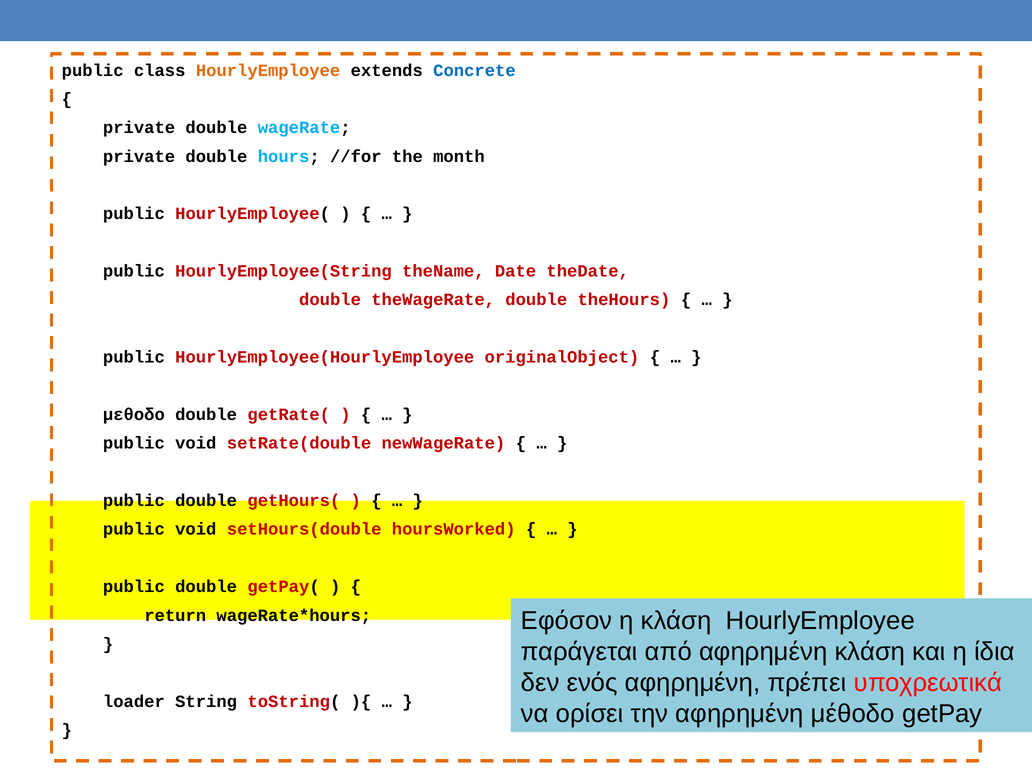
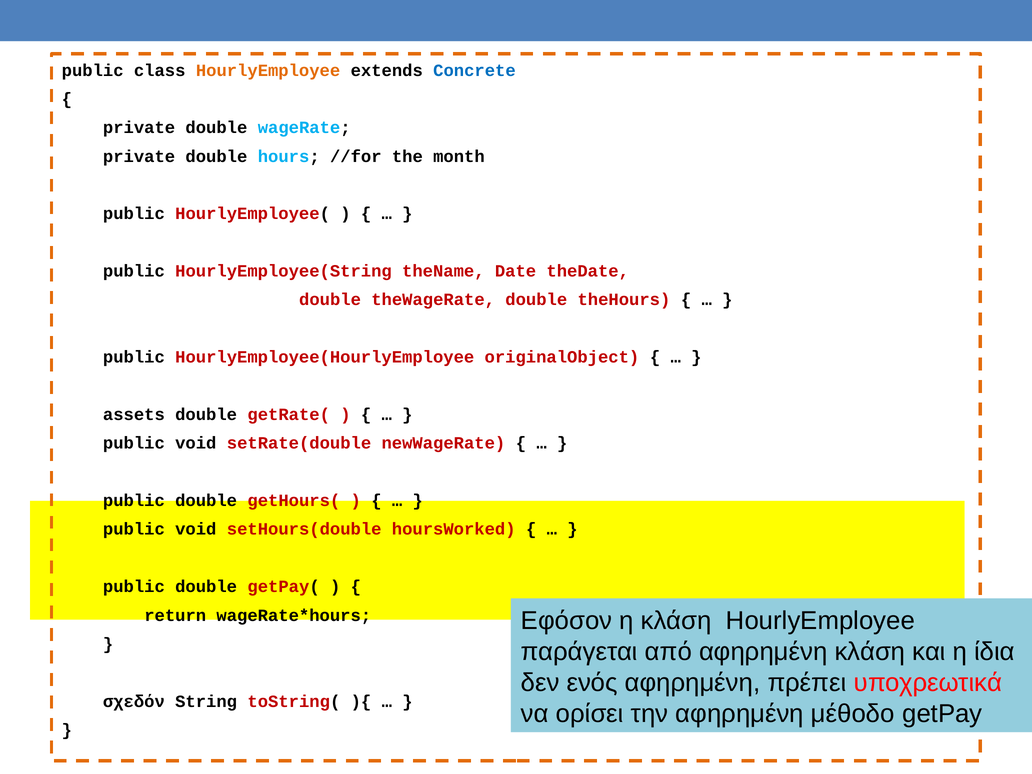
μεθοδο: μεθοδο -> assets
loader: loader -> σχεδόν
